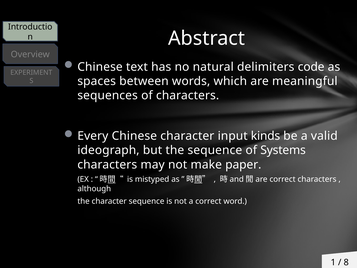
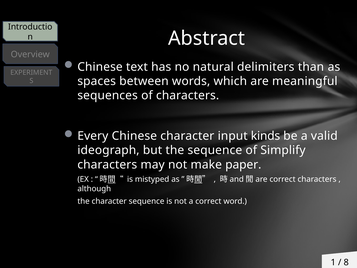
code: code -> than
Systems: Systems -> Simplify
